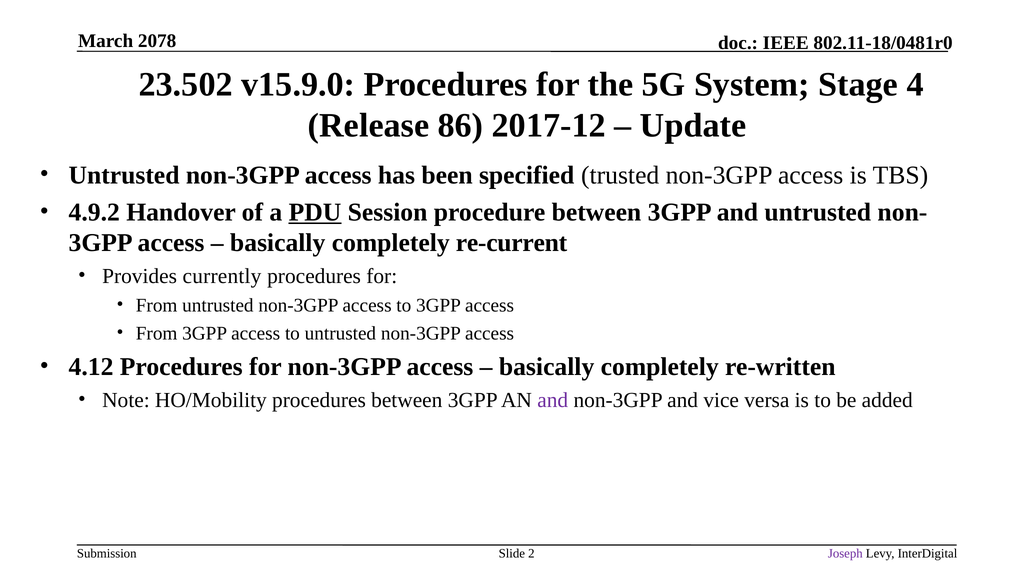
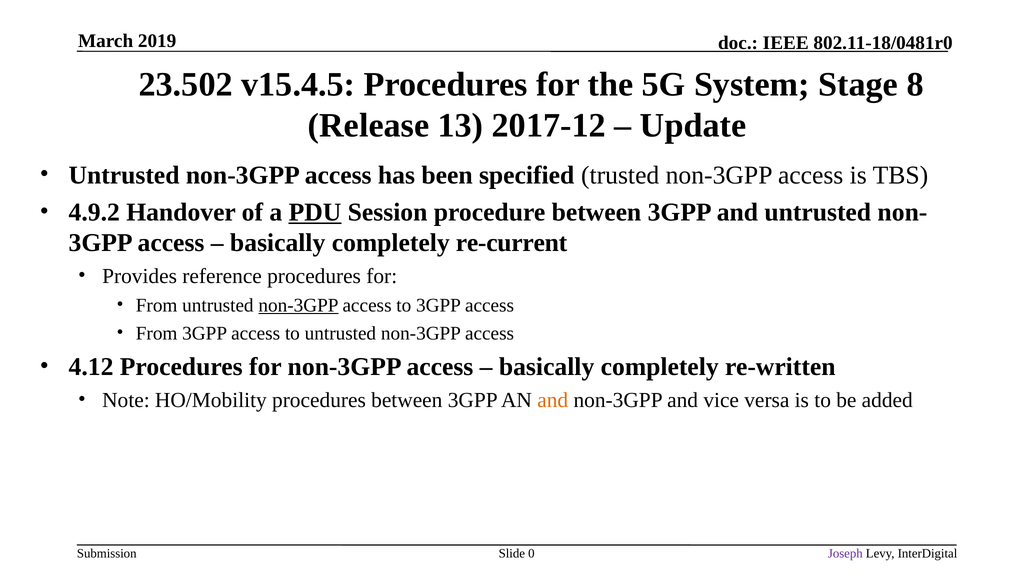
2078: 2078 -> 2019
v15.9.0: v15.9.0 -> v15.4.5
4: 4 -> 8
86: 86 -> 13
currently: currently -> reference
non-3GPP at (298, 305) underline: none -> present
and at (553, 400) colour: purple -> orange
2: 2 -> 0
